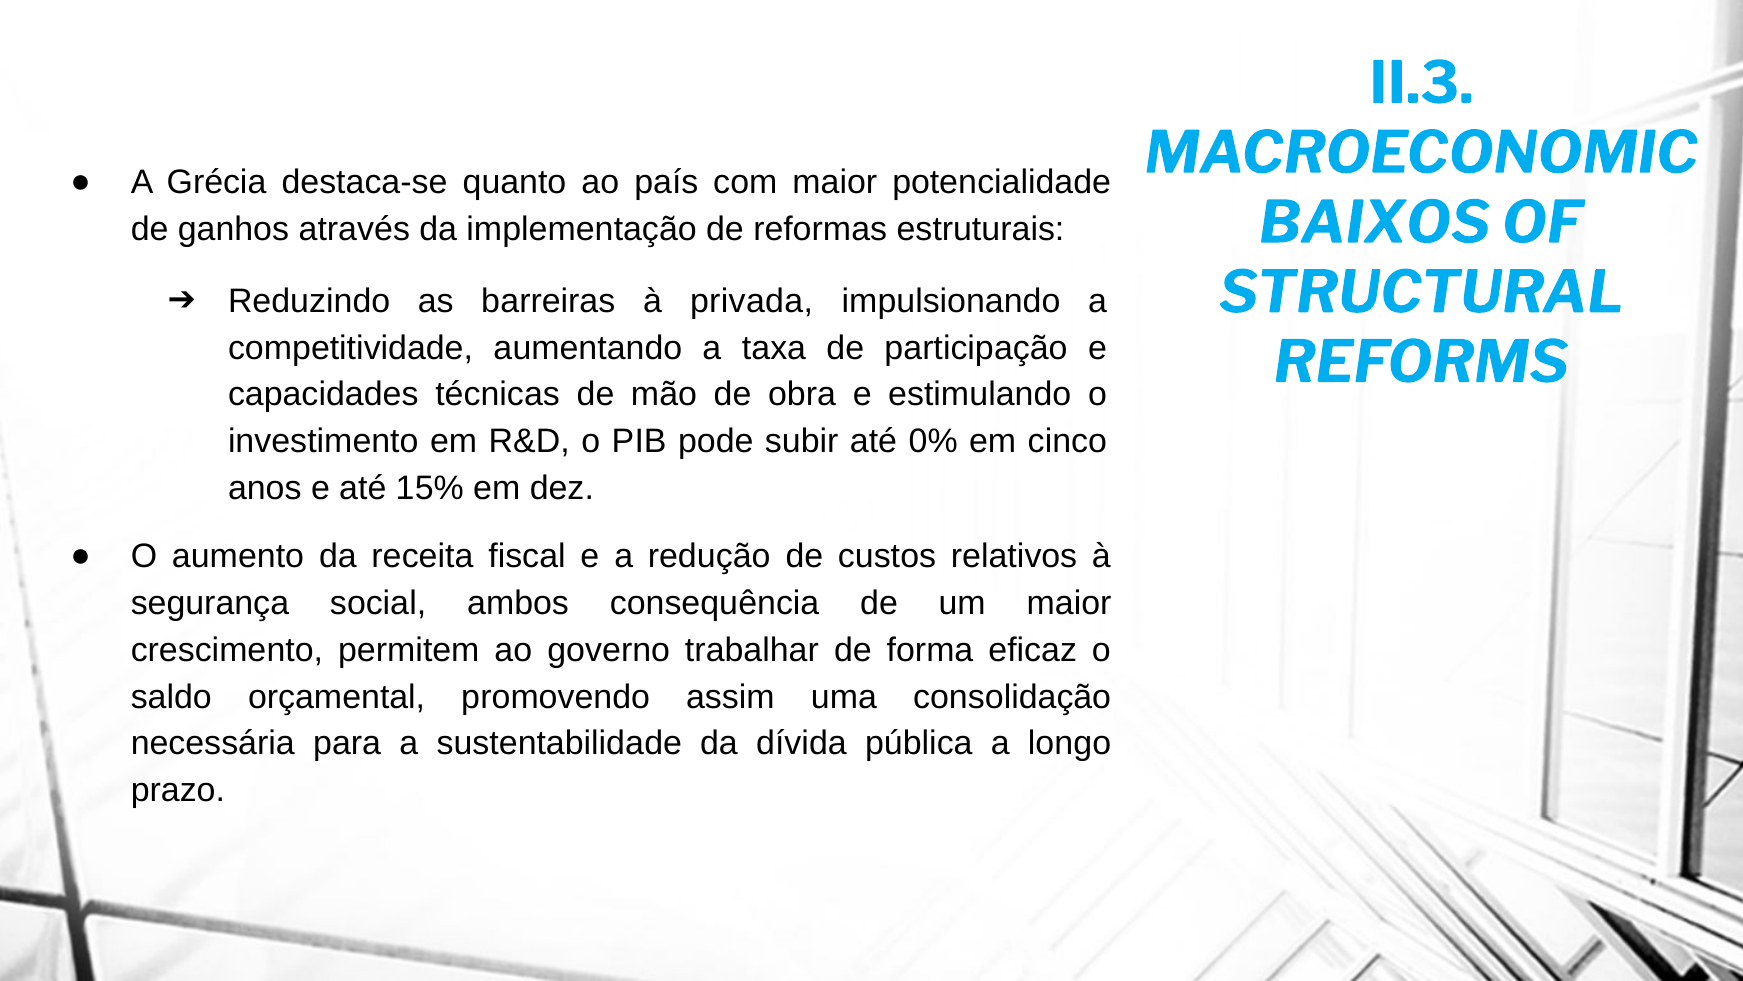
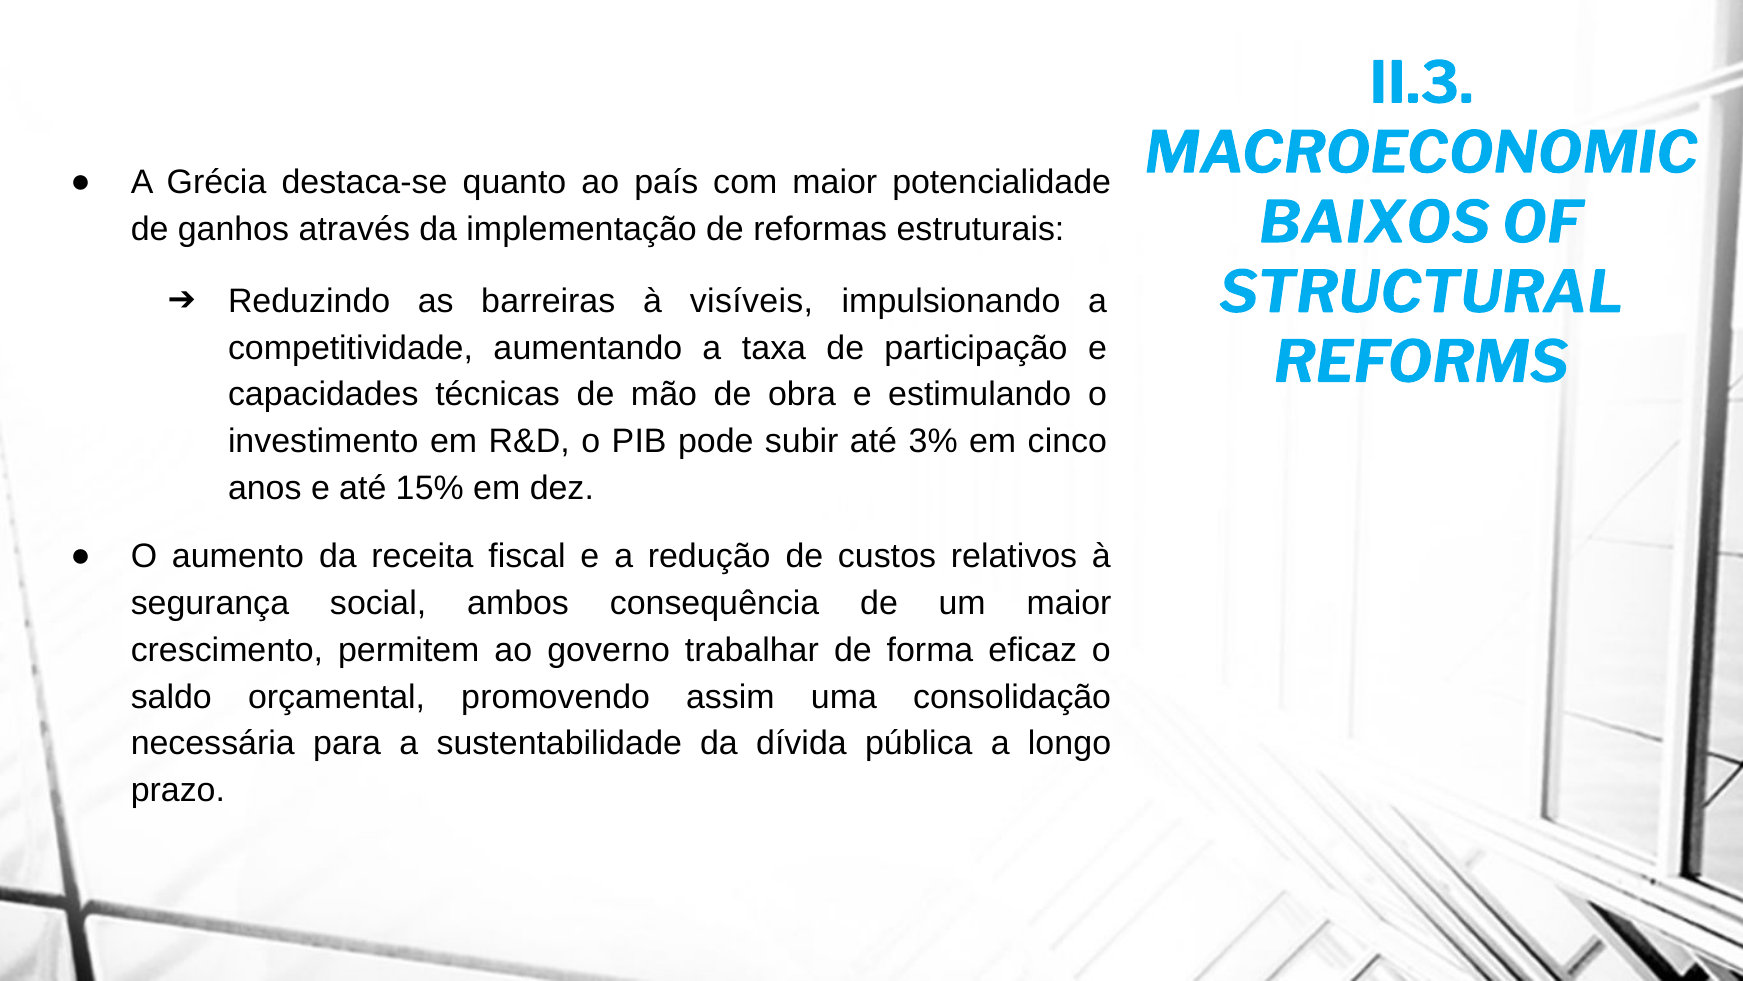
privada: privada -> visíveis
0%: 0% -> 3%
